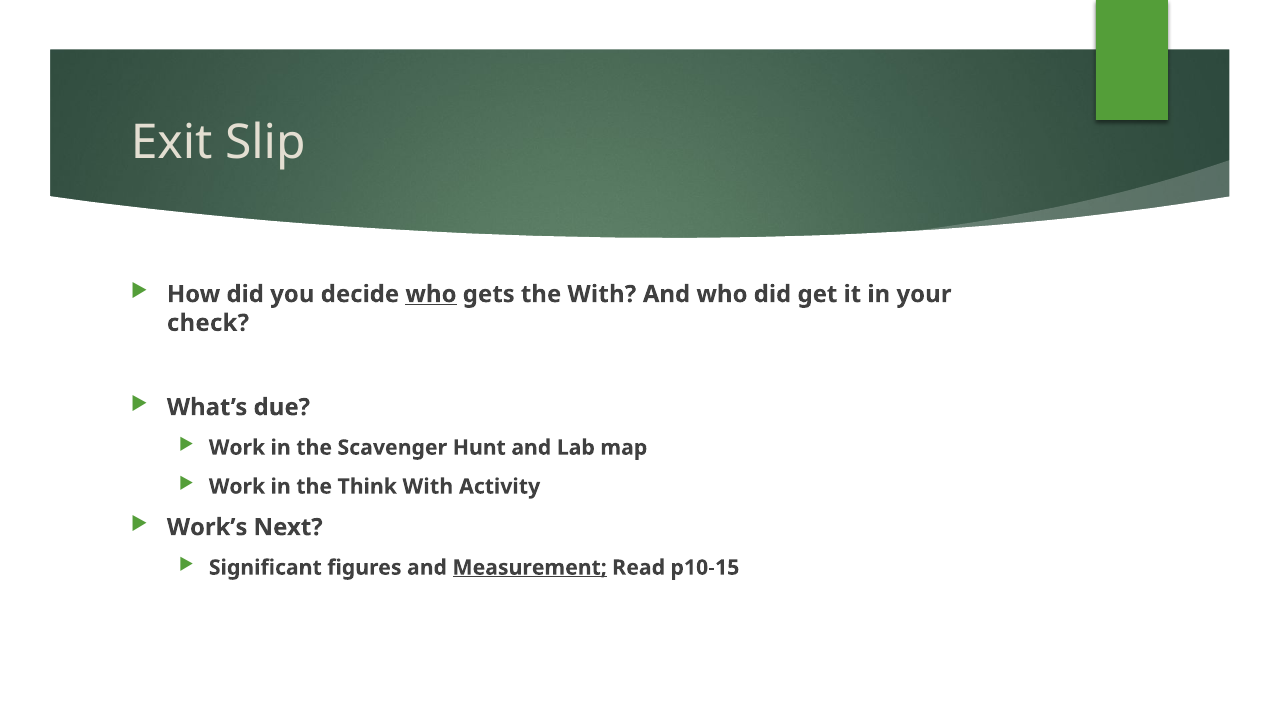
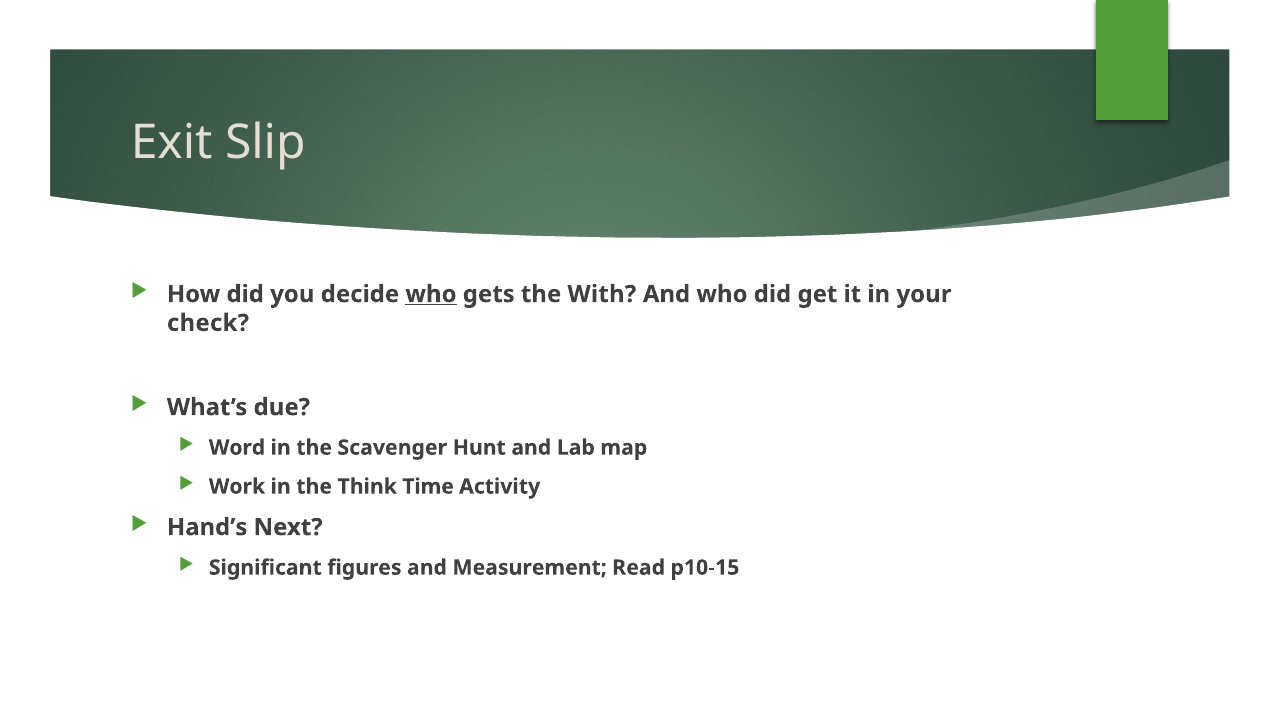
Work at (237, 448): Work -> Word
Think With: With -> Time
Work’s: Work’s -> Hand’s
Measurement underline: present -> none
